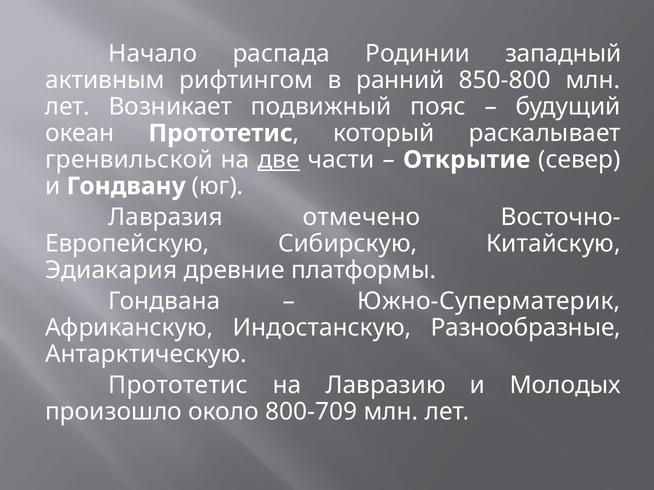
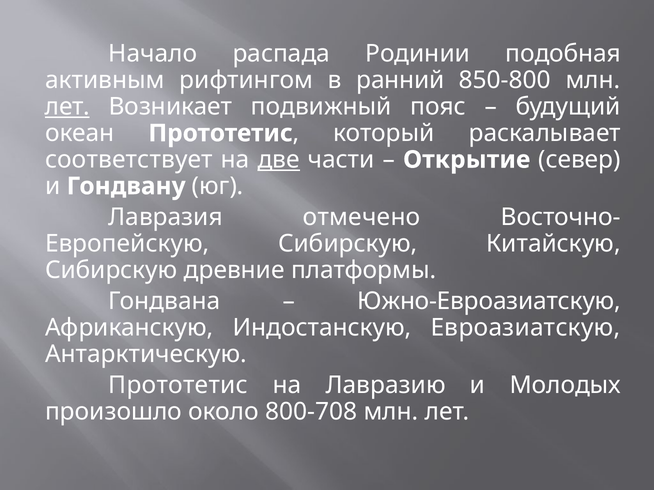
западный: западный -> подобная
лет at (67, 107) underline: none -> present
гренвильской: гренвильской -> соответствует
Эдиакария at (111, 270): Эдиакария -> Сибирскую
Южно-Суперматерик: Южно-Суперматерик -> Южно-Евроазиатскую
Разнообразные: Разнообразные -> Евроазиатскую
800-709: 800-709 -> 800-708
